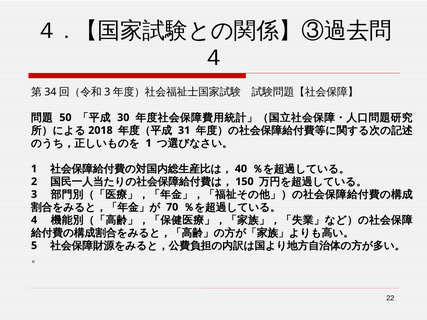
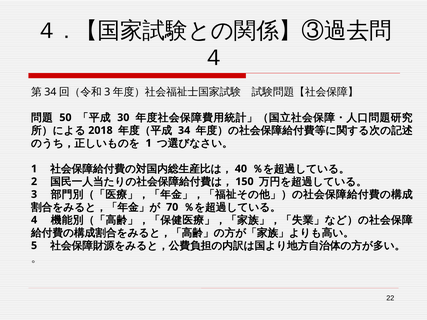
31: 31 -> 34
